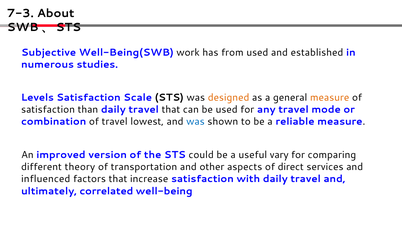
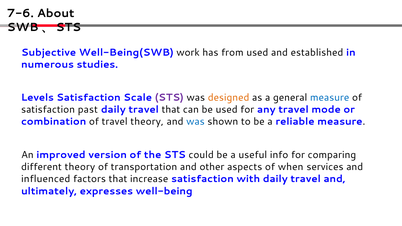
7-3: 7-3 -> 7-6
STS at (169, 98) colour: black -> purple
measure at (330, 98) colour: orange -> blue
than: than -> past
travel lowest: lowest -> theory
vary: vary -> info
direct: direct -> when
correlated: correlated -> expresses
